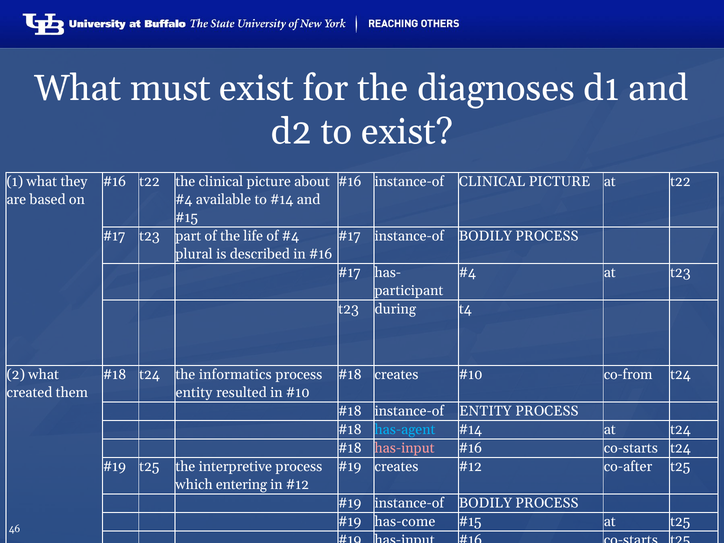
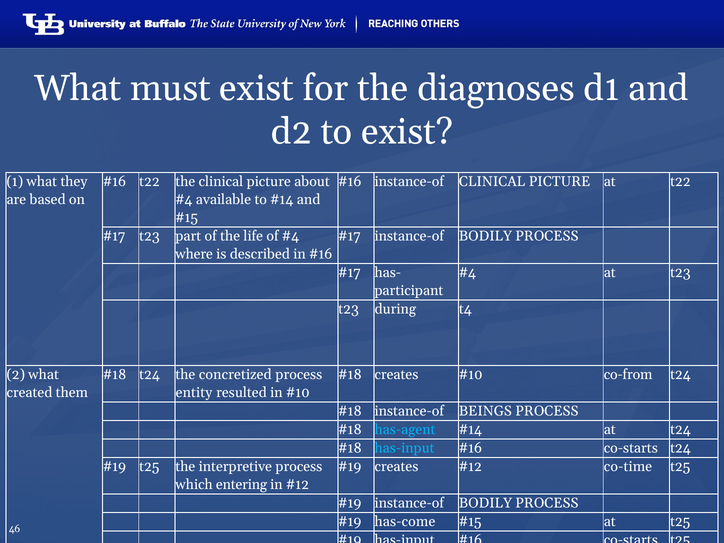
plural: plural -> where
informatics: informatics -> concretized
instance-of ENTITY: ENTITY -> BEINGS
has-input at (405, 448) colour: pink -> light blue
co-after: co-after -> co-time
